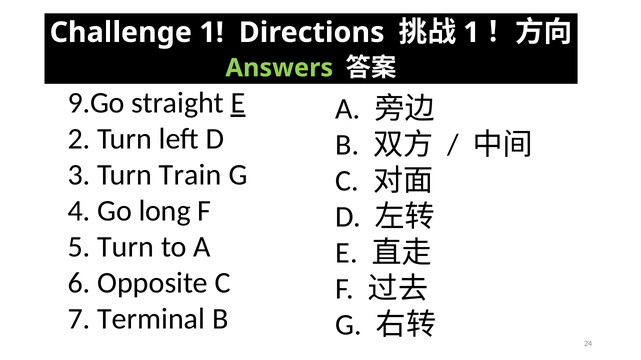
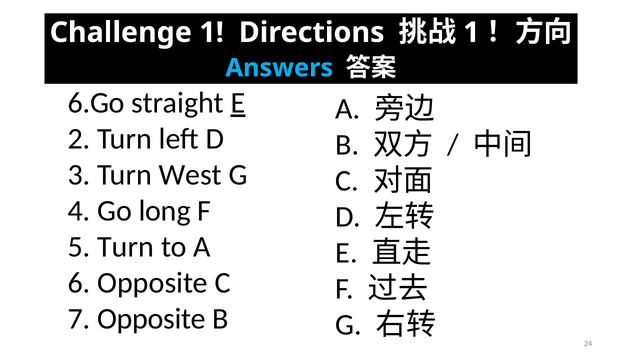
Answers colour: light green -> light blue
9.Go: 9.Go -> 6.Go
Train: Train -> West
7 Terminal: Terminal -> Opposite
